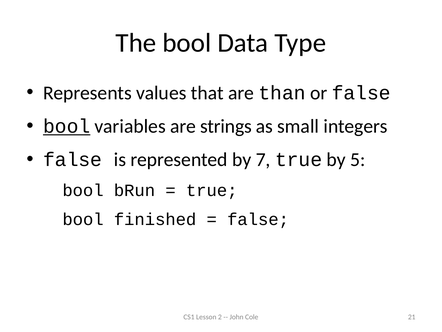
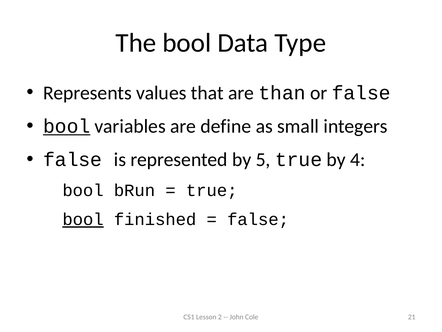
strings: strings -> define
7: 7 -> 5
5: 5 -> 4
bool at (83, 219) underline: none -> present
